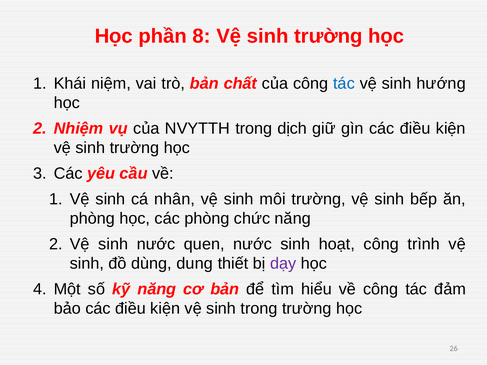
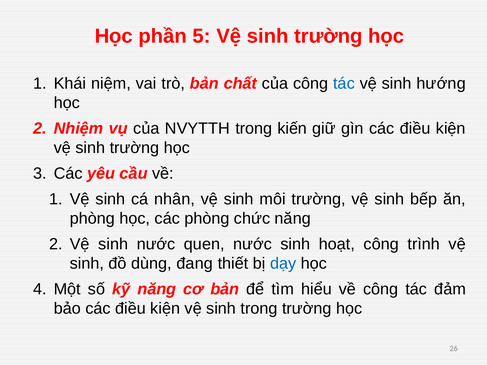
8: 8 -> 5
dịch: dịch -> kiến
dung: dung -> đang
dạy colour: purple -> blue
